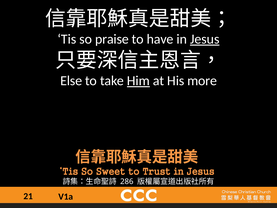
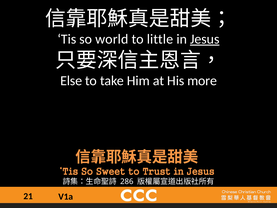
praise: praise -> world
have: have -> little
Him underline: present -> none
